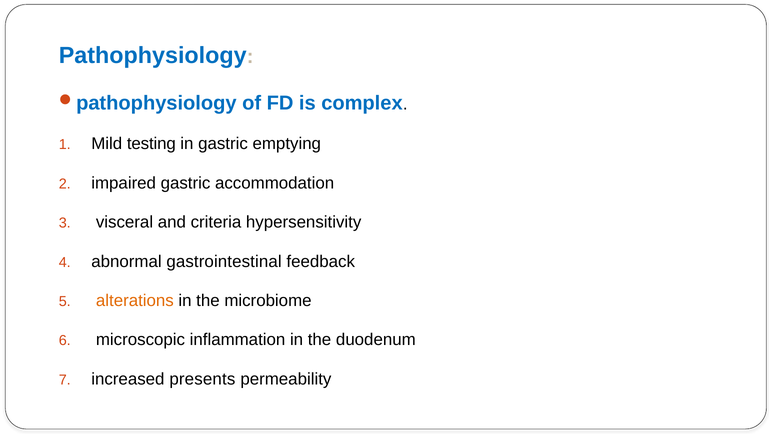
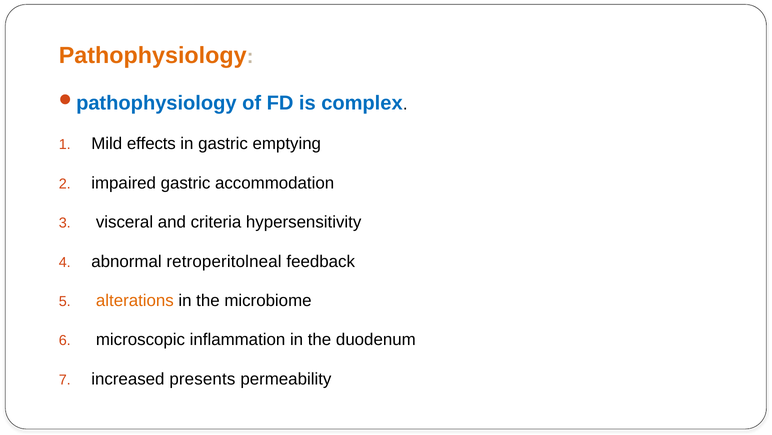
Pathophysiology colour: blue -> orange
testing: testing -> effects
gastrointestinal: gastrointestinal -> retroperitolneal
